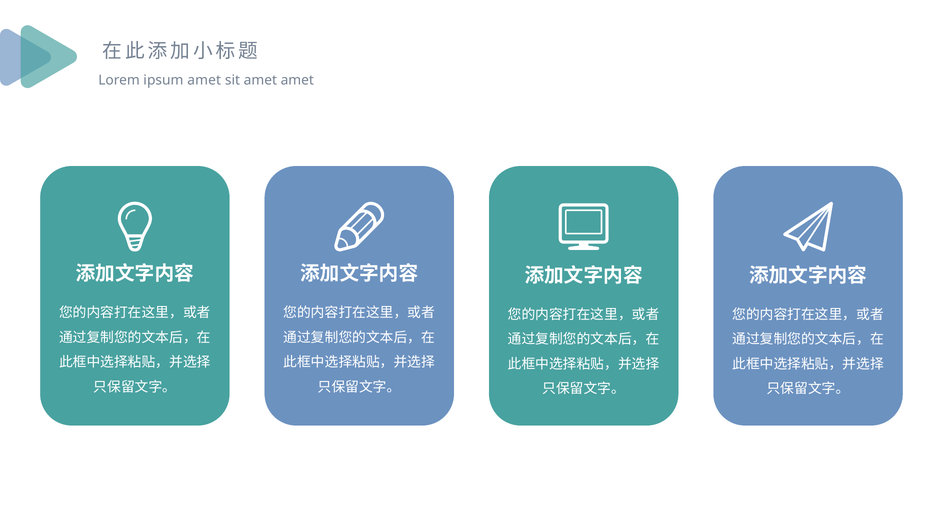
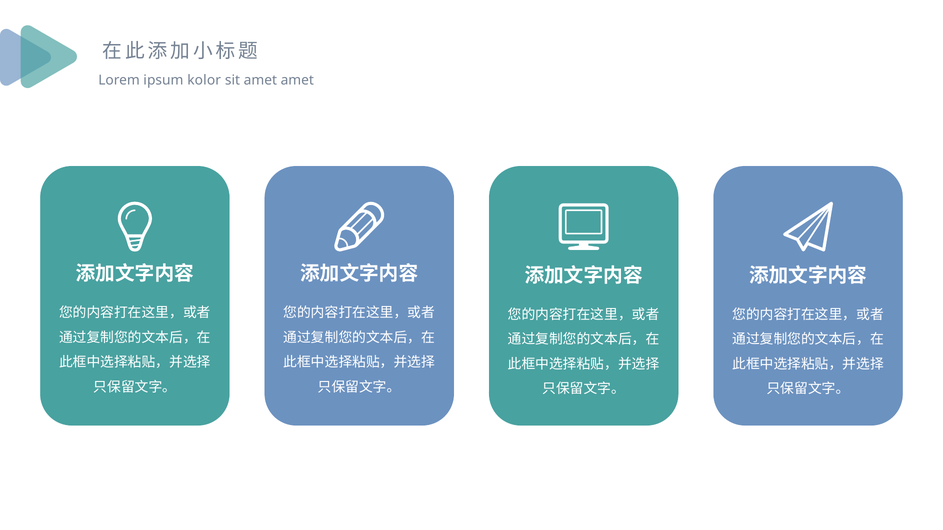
ipsum amet: amet -> kolor
